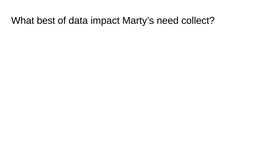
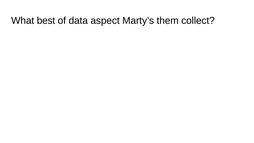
impact: impact -> aspect
need: need -> them
